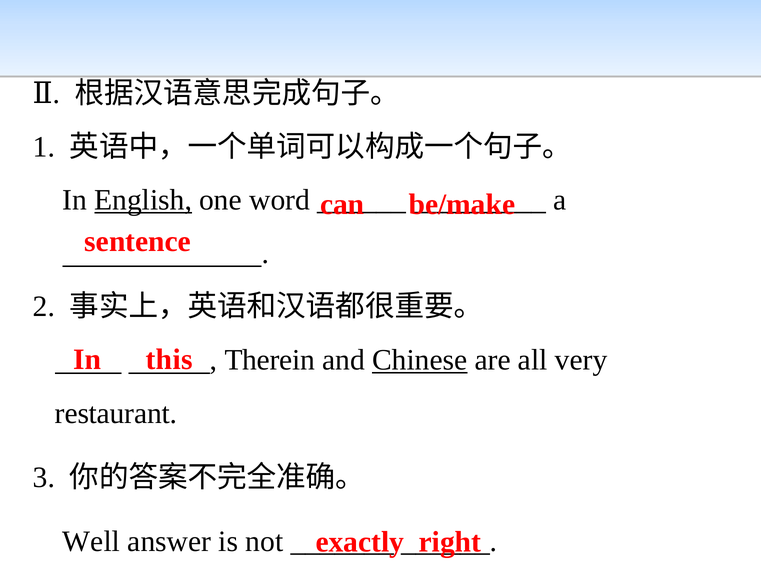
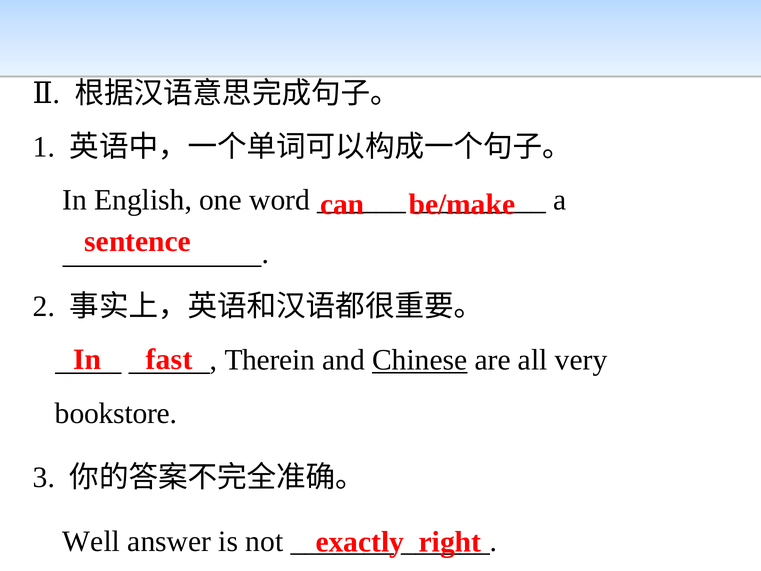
English underline: present -> none
this: this -> fast
restaurant: restaurant -> bookstore
